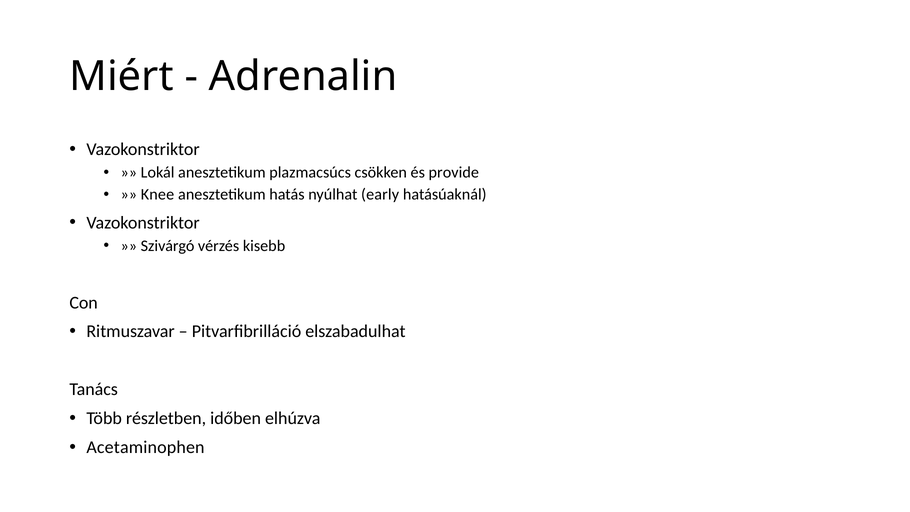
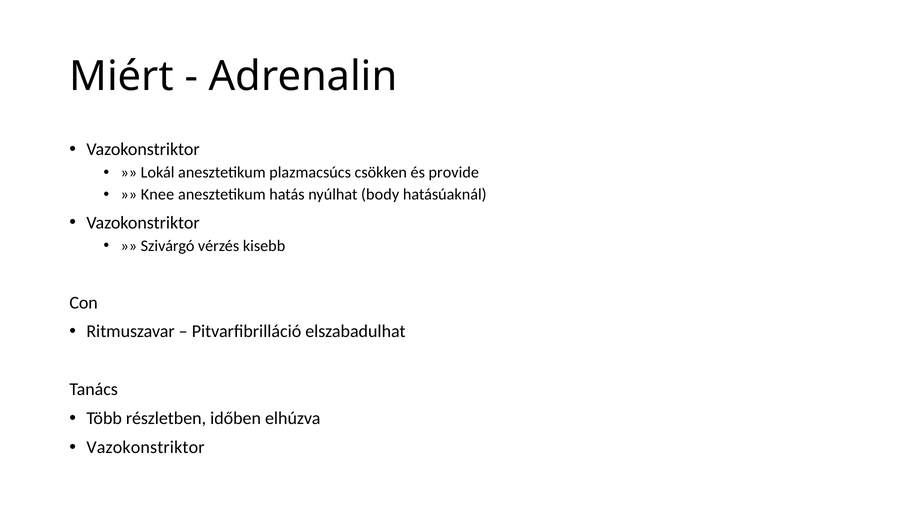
early: early -> body
Acetaminophen at (145, 447): Acetaminophen -> Vazokonstriktor
